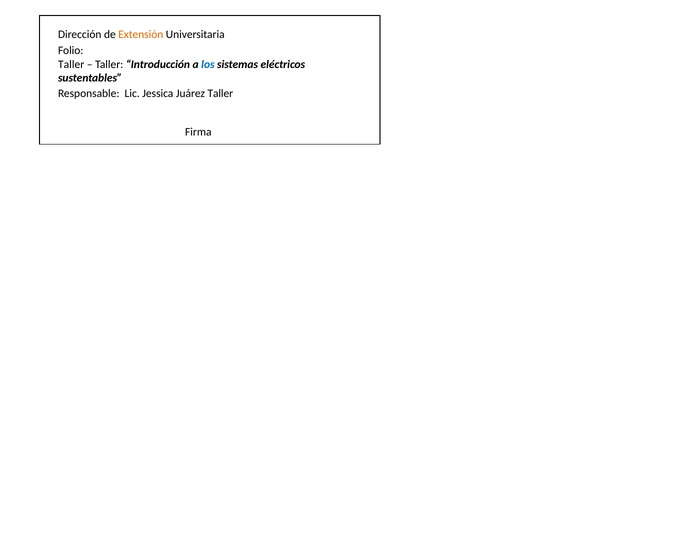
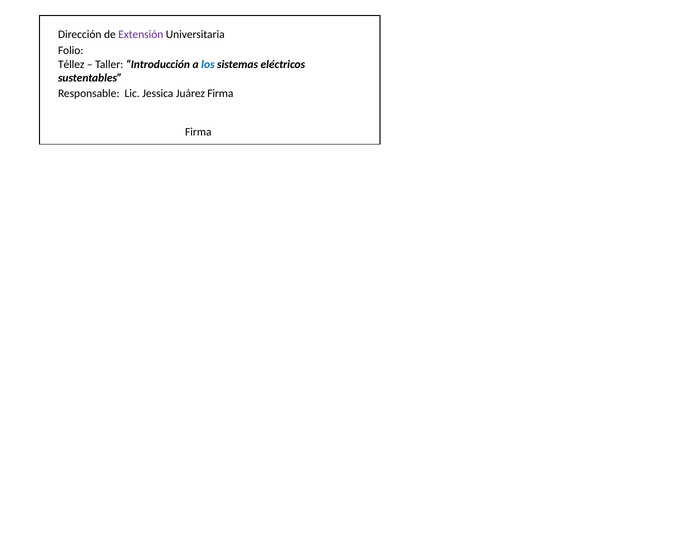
Extensión colour: orange -> purple
Taller at (71, 64): Taller -> Téllez
Juárez Taller: Taller -> Firma
